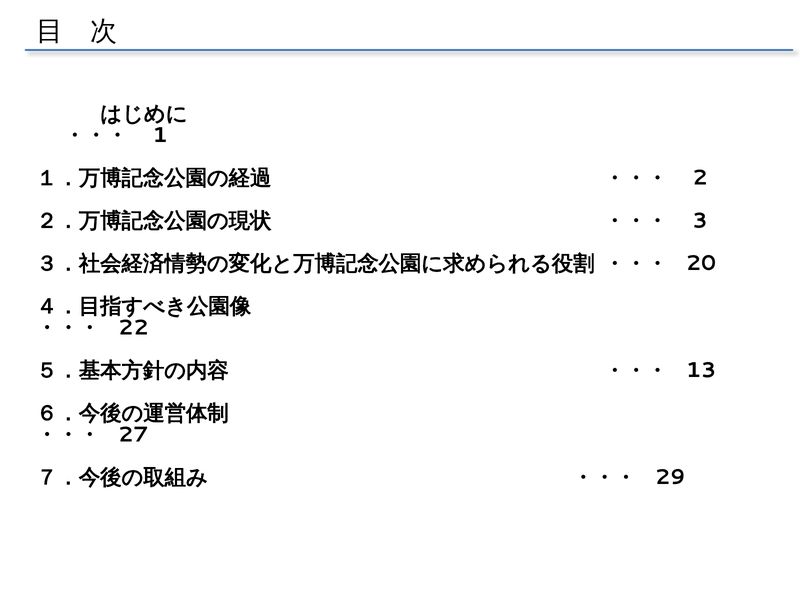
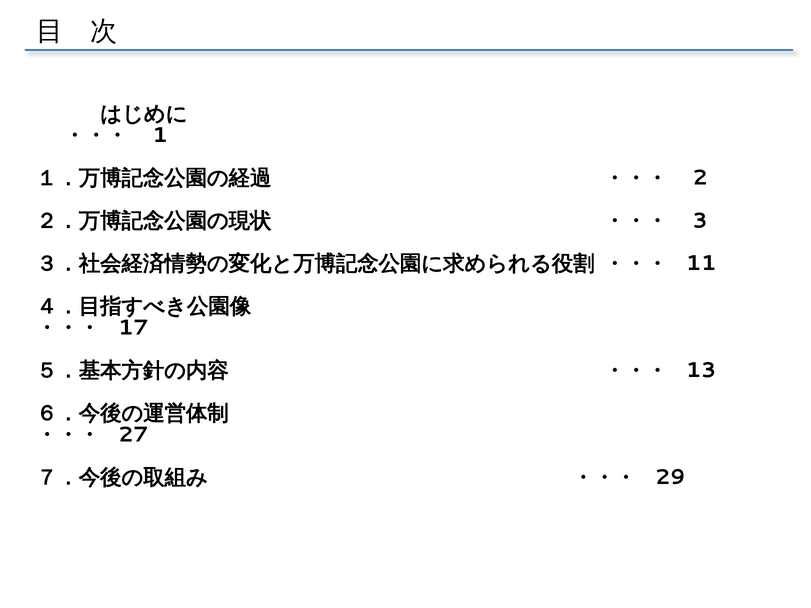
20: 20 -> 11
22: 22 -> 17
